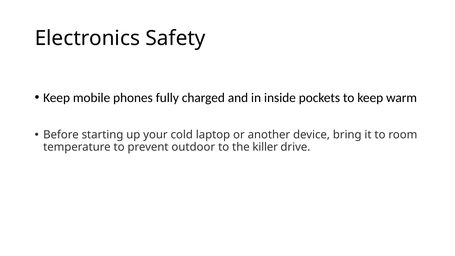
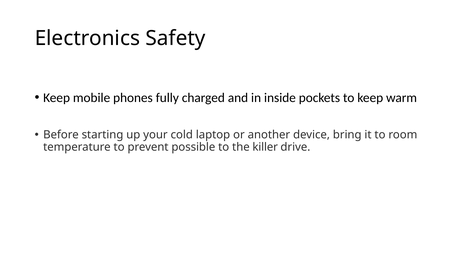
outdoor: outdoor -> possible
